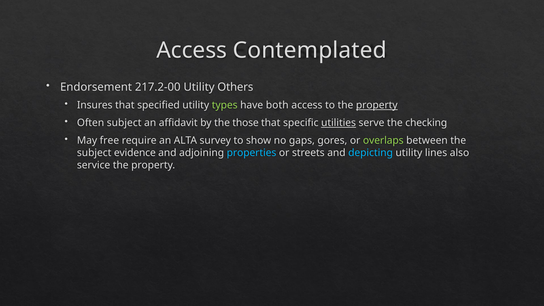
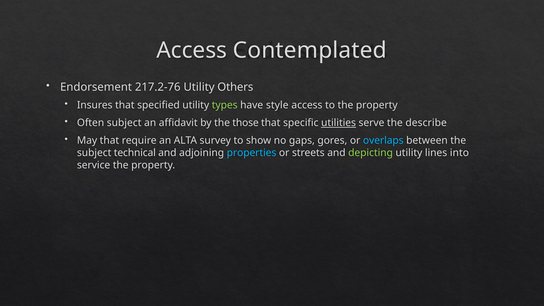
217.2-00: 217.2-00 -> 217.2-76
both: both -> style
property at (377, 105) underline: present -> none
checking: checking -> describe
May free: free -> that
overlaps colour: light green -> light blue
evidence: evidence -> technical
depicting colour: light blue -> light green
also: also -> into
